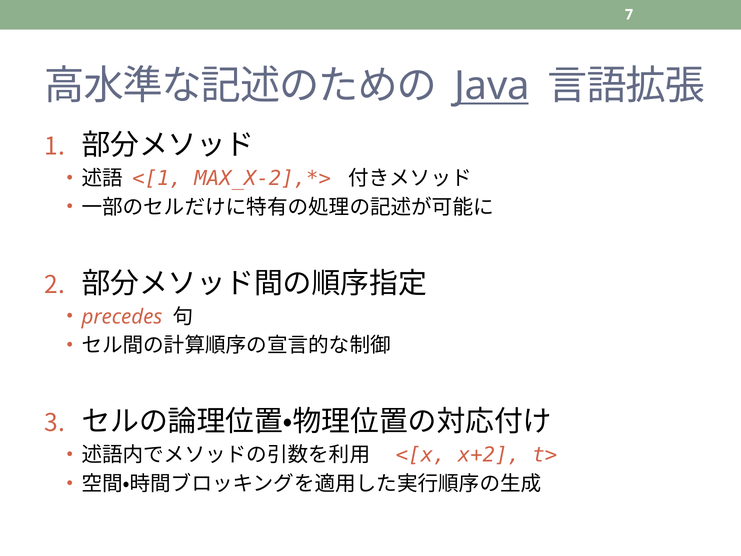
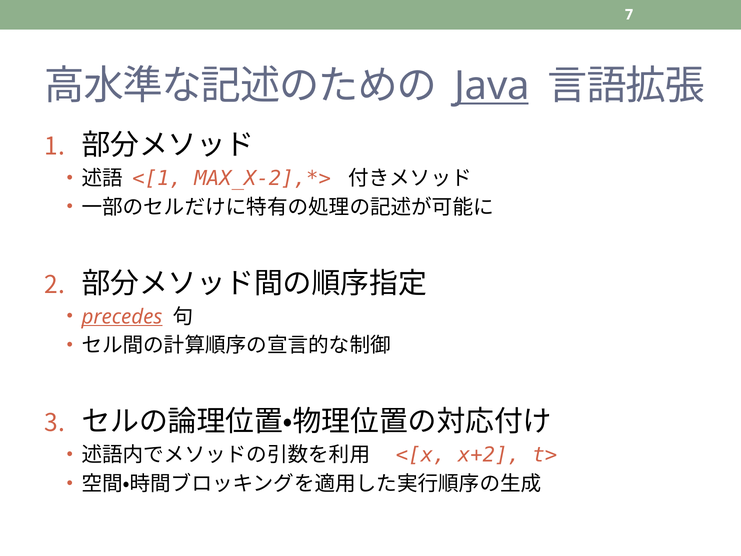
precedes underline: none -> present
